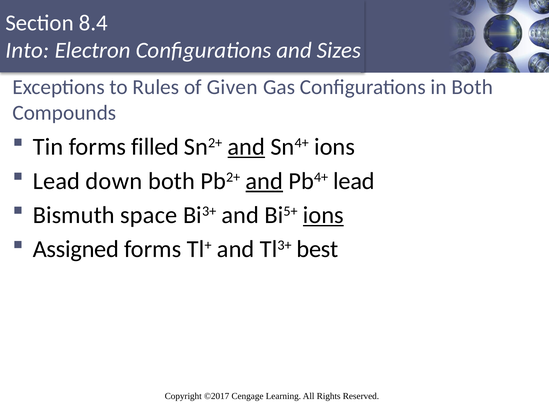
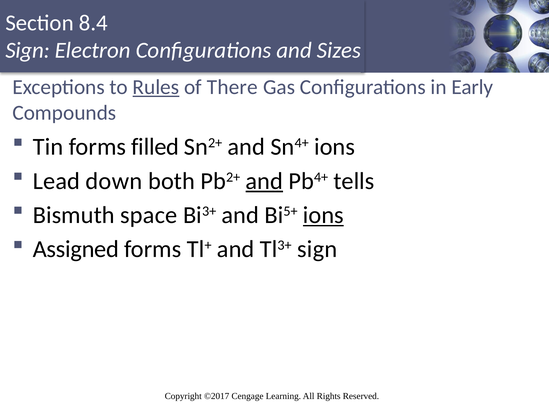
Into at (27, 50): Into -> Sign
Rules underline: none -> present
Given: Given -> There
in Both: Both -> Early
and at (246, 147) underline: present -> none
Pb4+ lead: lead -> tells
Tl3+ best: best -> sign
